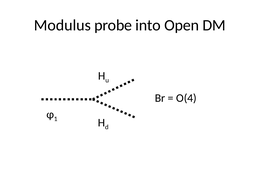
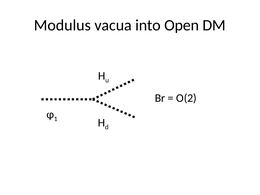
probe: probe -> vacua
O(4: O(4 -> O(2
